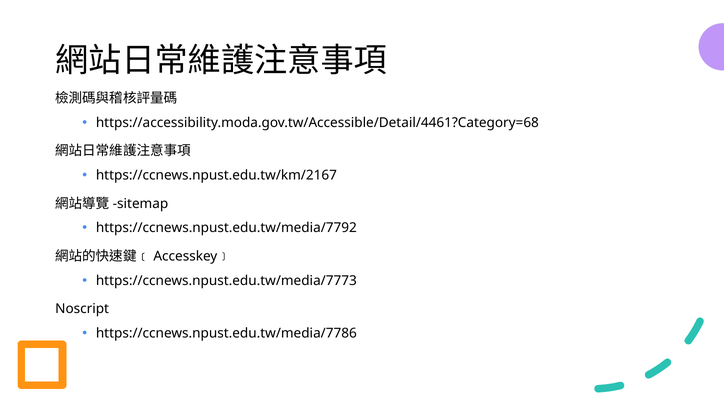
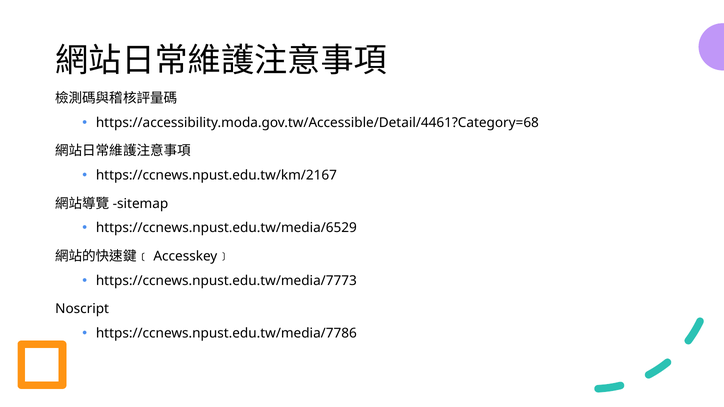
https://ccnews.npust.edu.tw/media/7792: https://ccnews.npust.edu.tw/media/7792 -> https://ccnews.npust.edu.tw/media/6529
